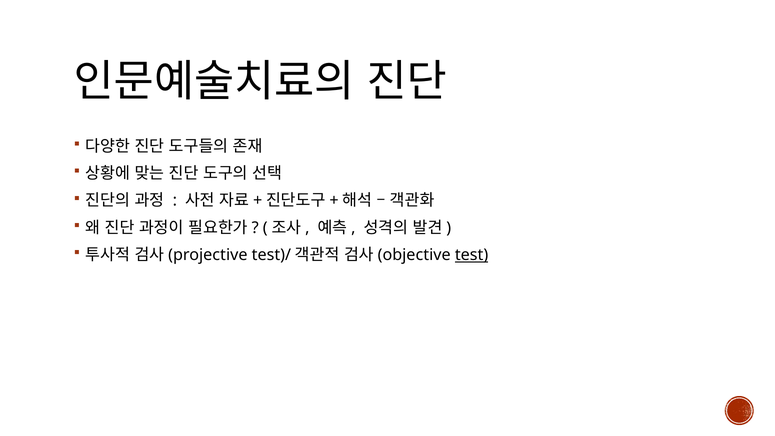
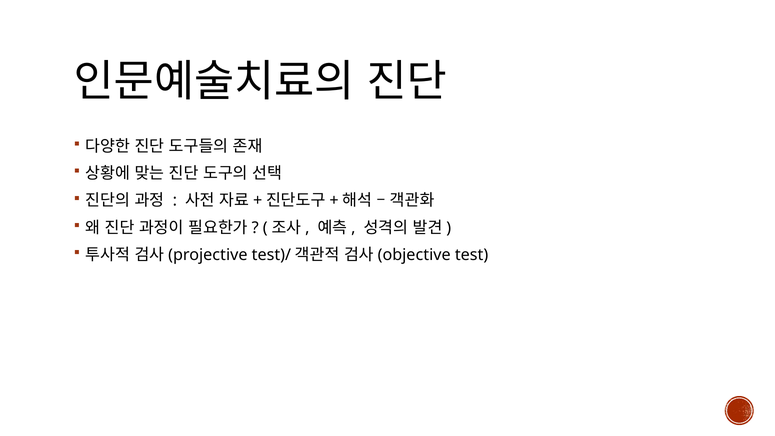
test underline: present -> none
